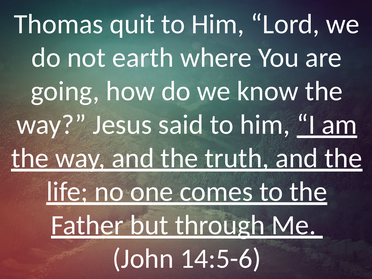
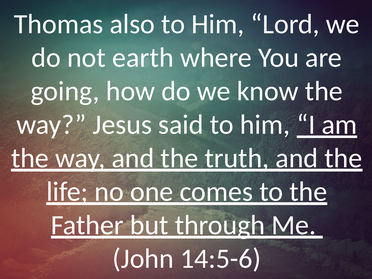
quit: quit -> also
